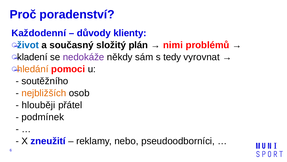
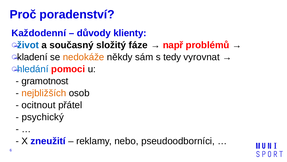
plán: plán -> fáze
nimi: nimi -> např
nedokáže colour: purple -> orange
hledání colour: orange -> blue
soutěžního: soutěžního -> gramotnost
hlouběji: hlouběji -> ocitnout
podmínek: podmínek -> psychický
